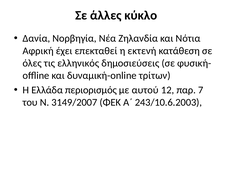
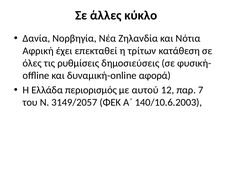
εκτενή: εκτενή -> τρίτων
ελληνικός: ελληνικός -> ρυθμίσεις
τρίτων: τρίτων -> αφορά
3149/2007: 3149/2007 -> 3149/2057
243/10.6.2003: 243/10.6.2003 -> 140/10.6.2003
